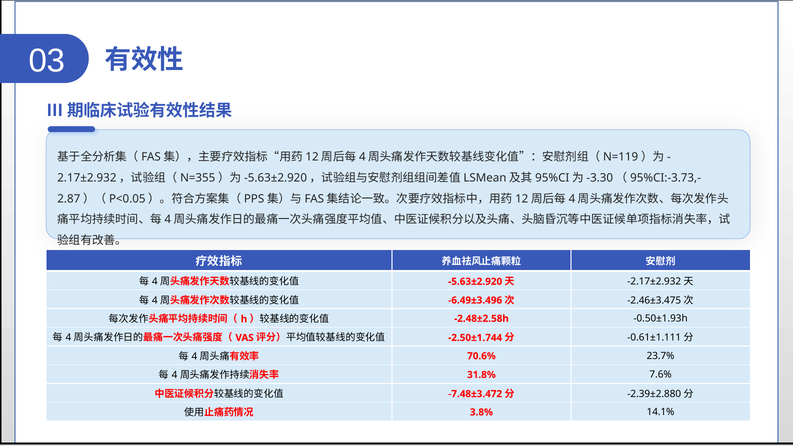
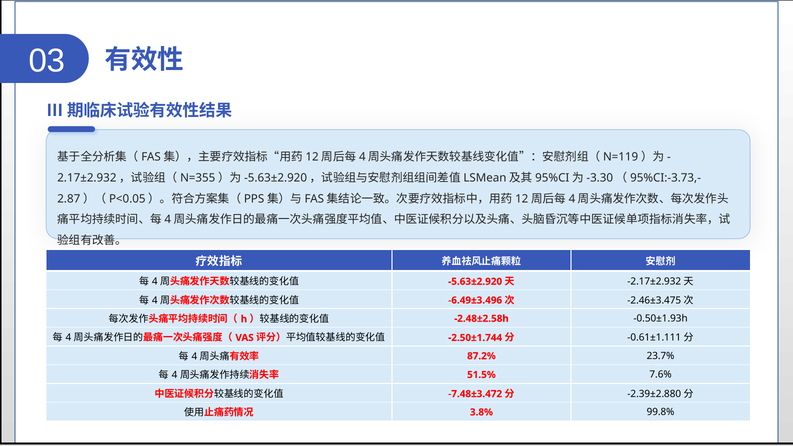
70.6%: 70.6% -> 87.2%
31.8%: 31.8% -> 51.5%
14.1%: 14.1% -> 99.8%
